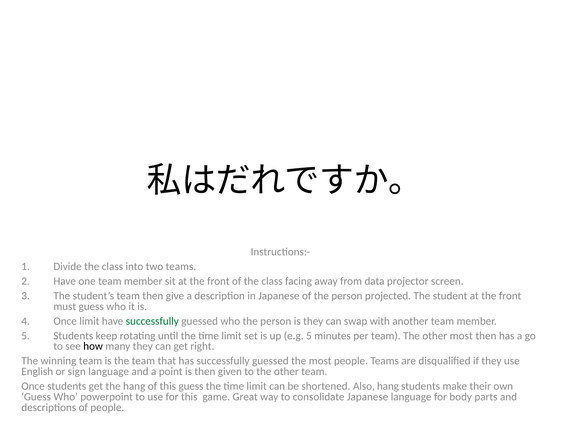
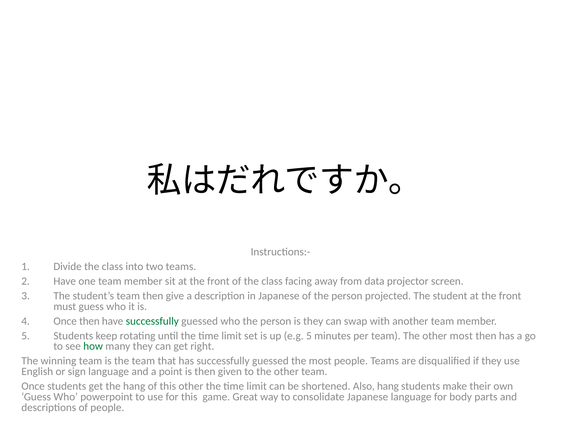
Once limit: limit -> then
how colour: black -> green
this guess: guess -> other
